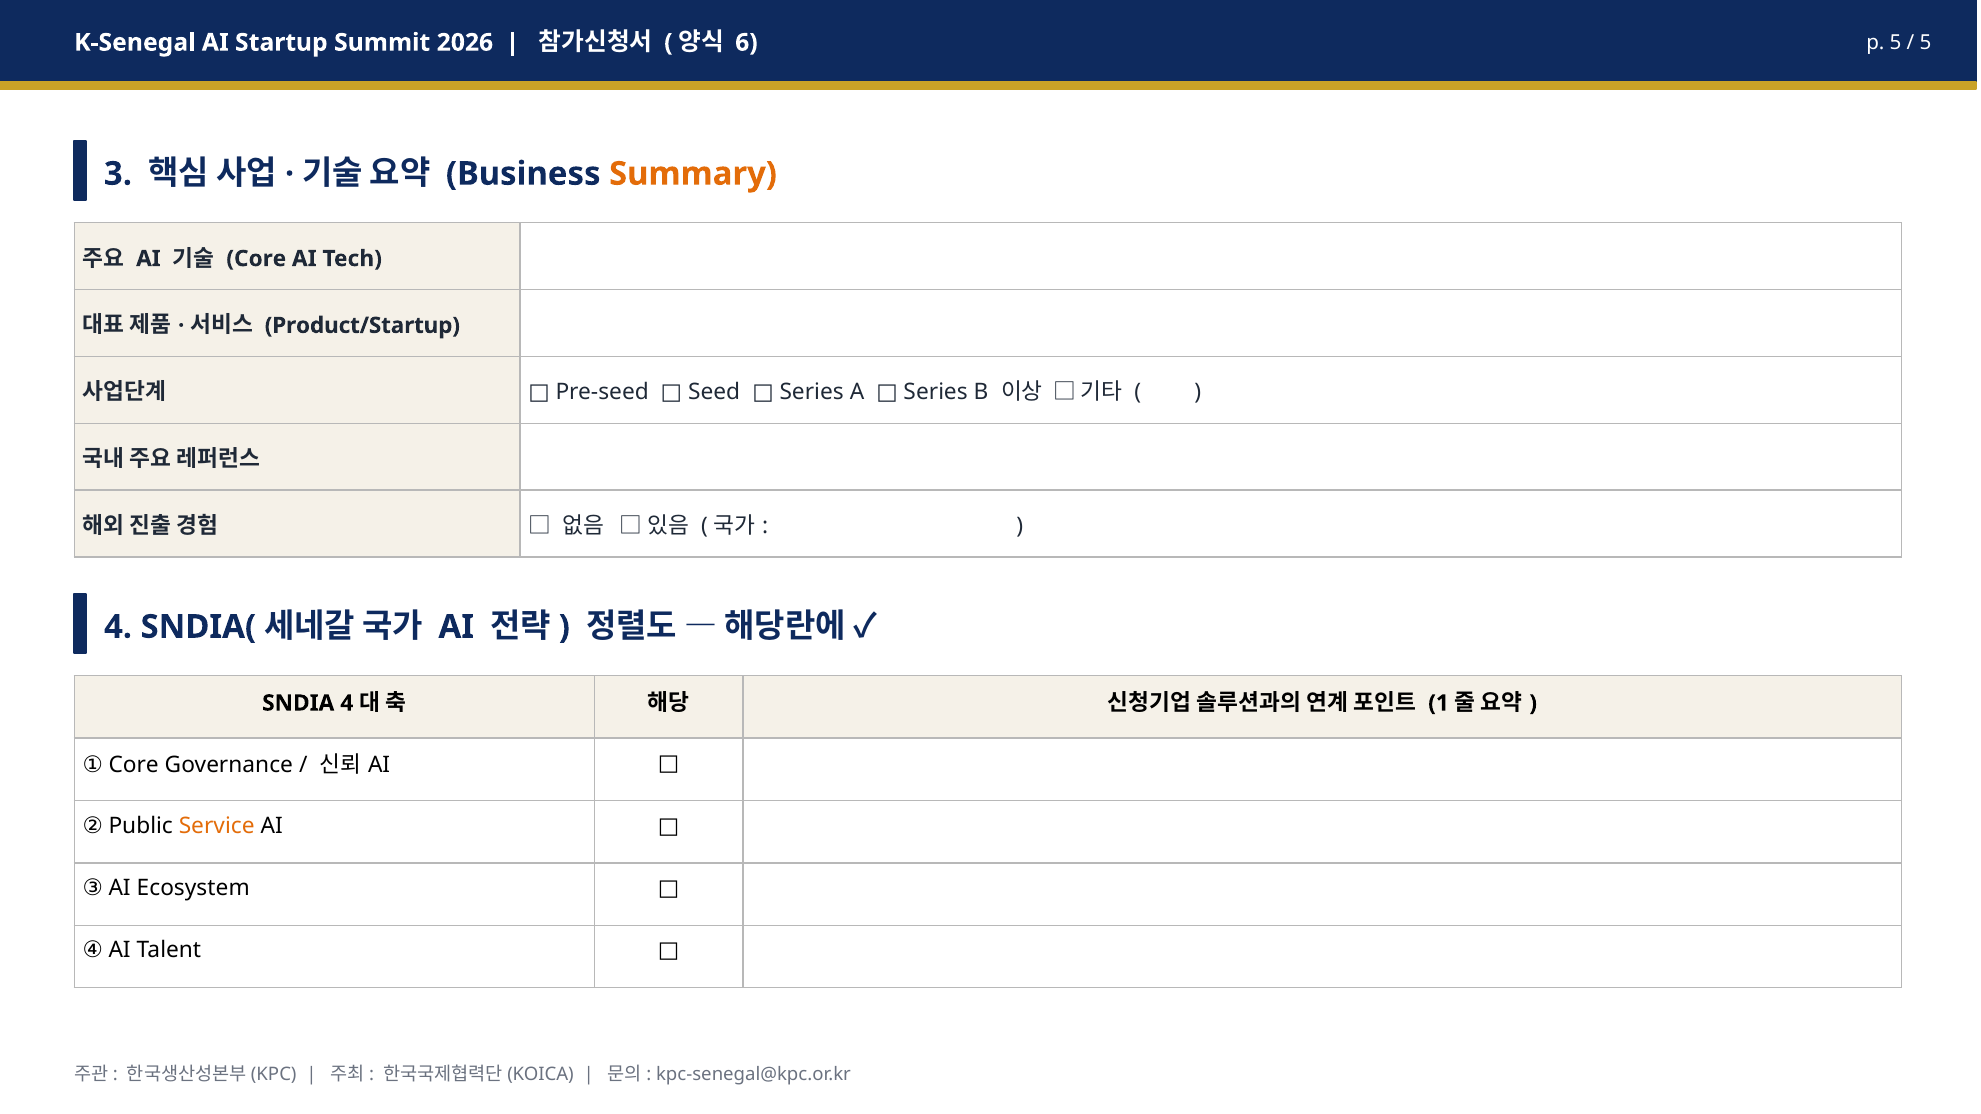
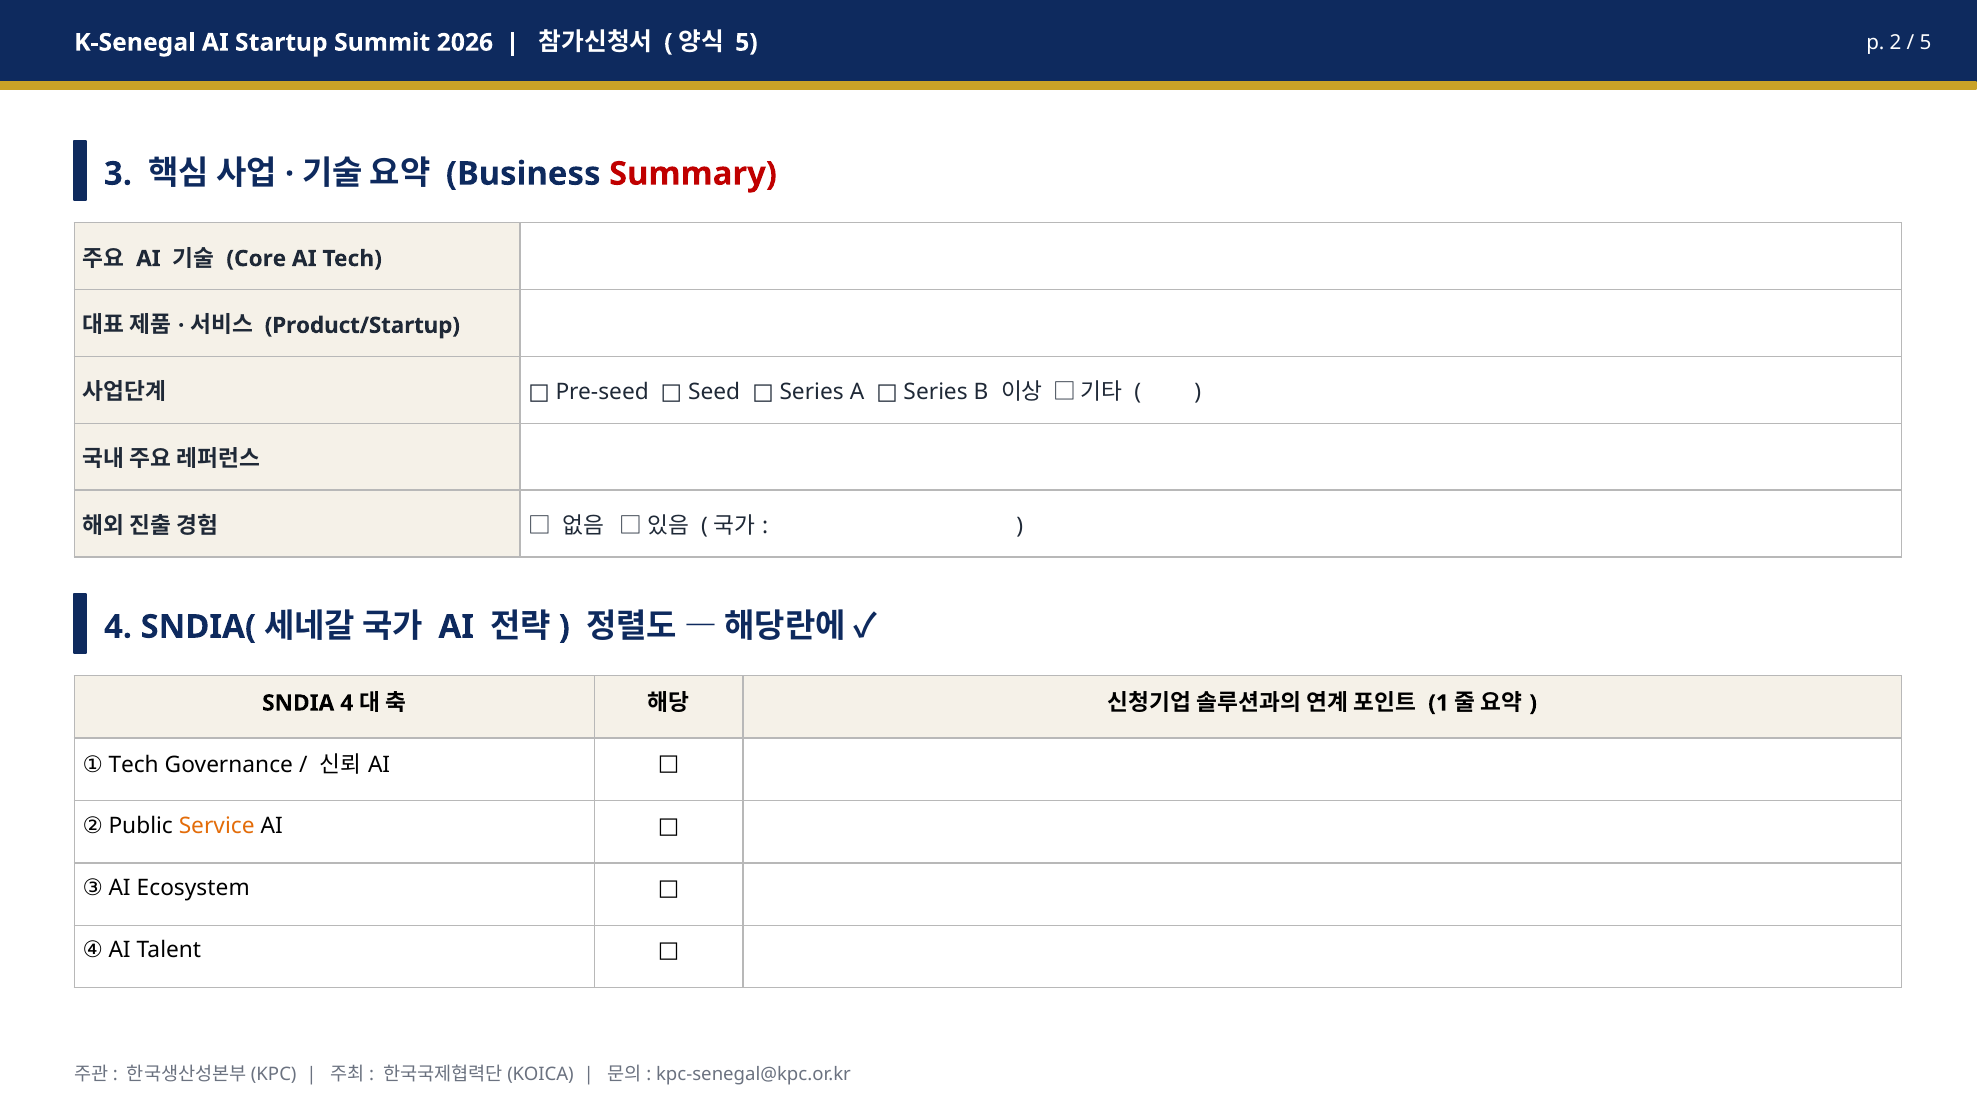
6 at (746, 43): 6 -> 5
p 5: 5 -> 2
Summary colour: orange -> red
① Core: Core -> Tech
